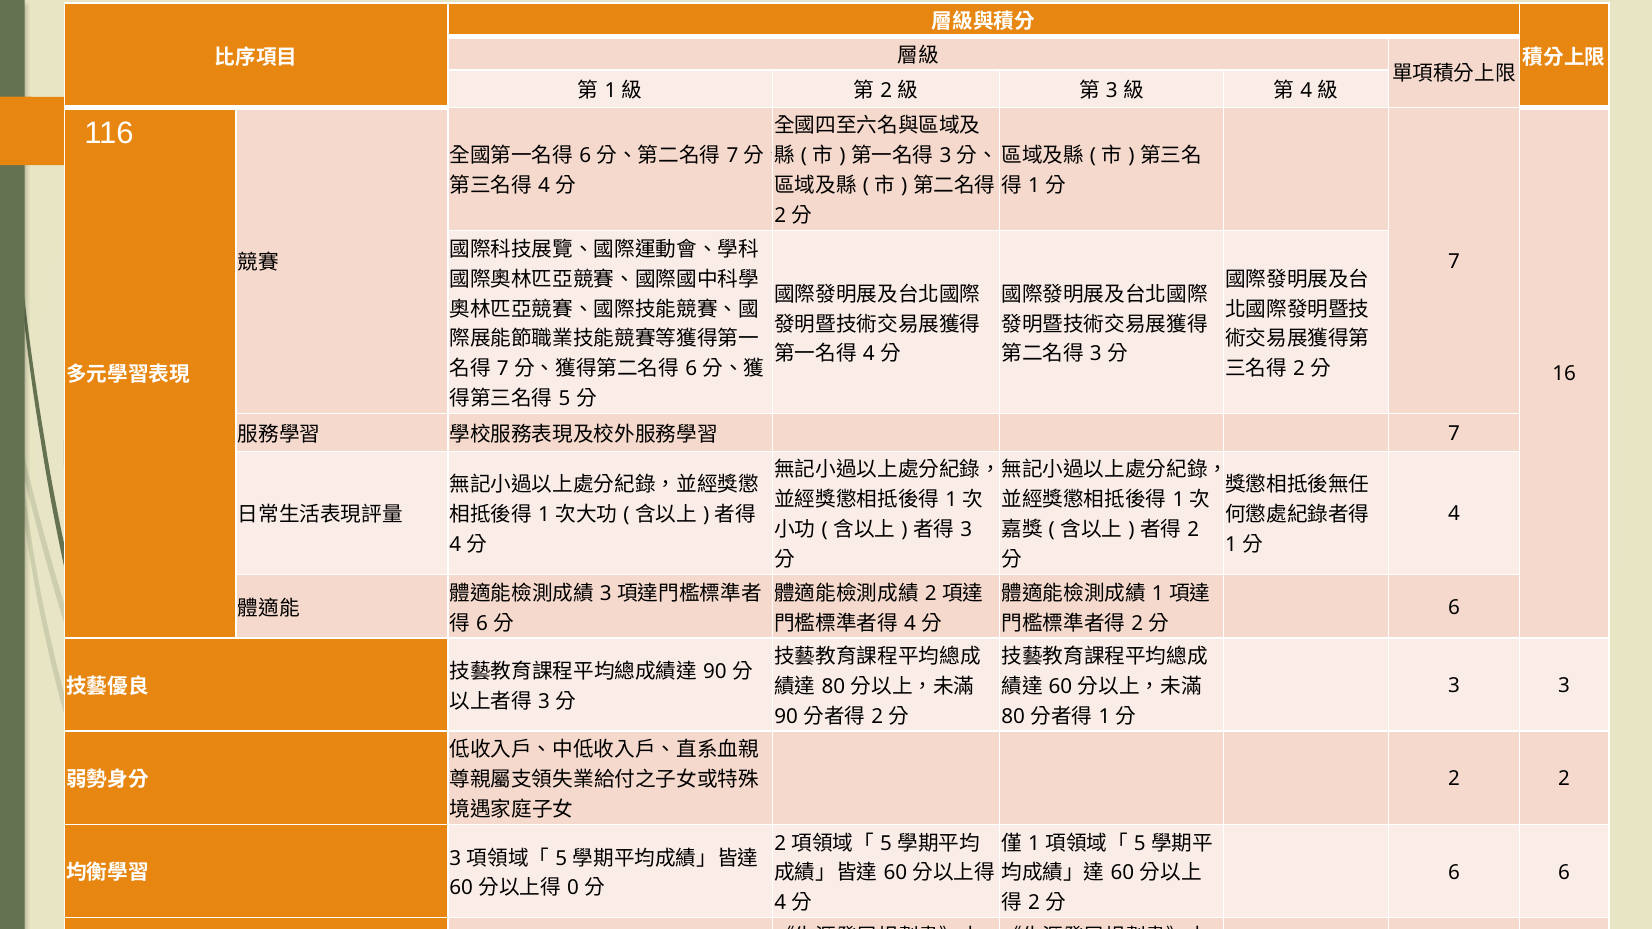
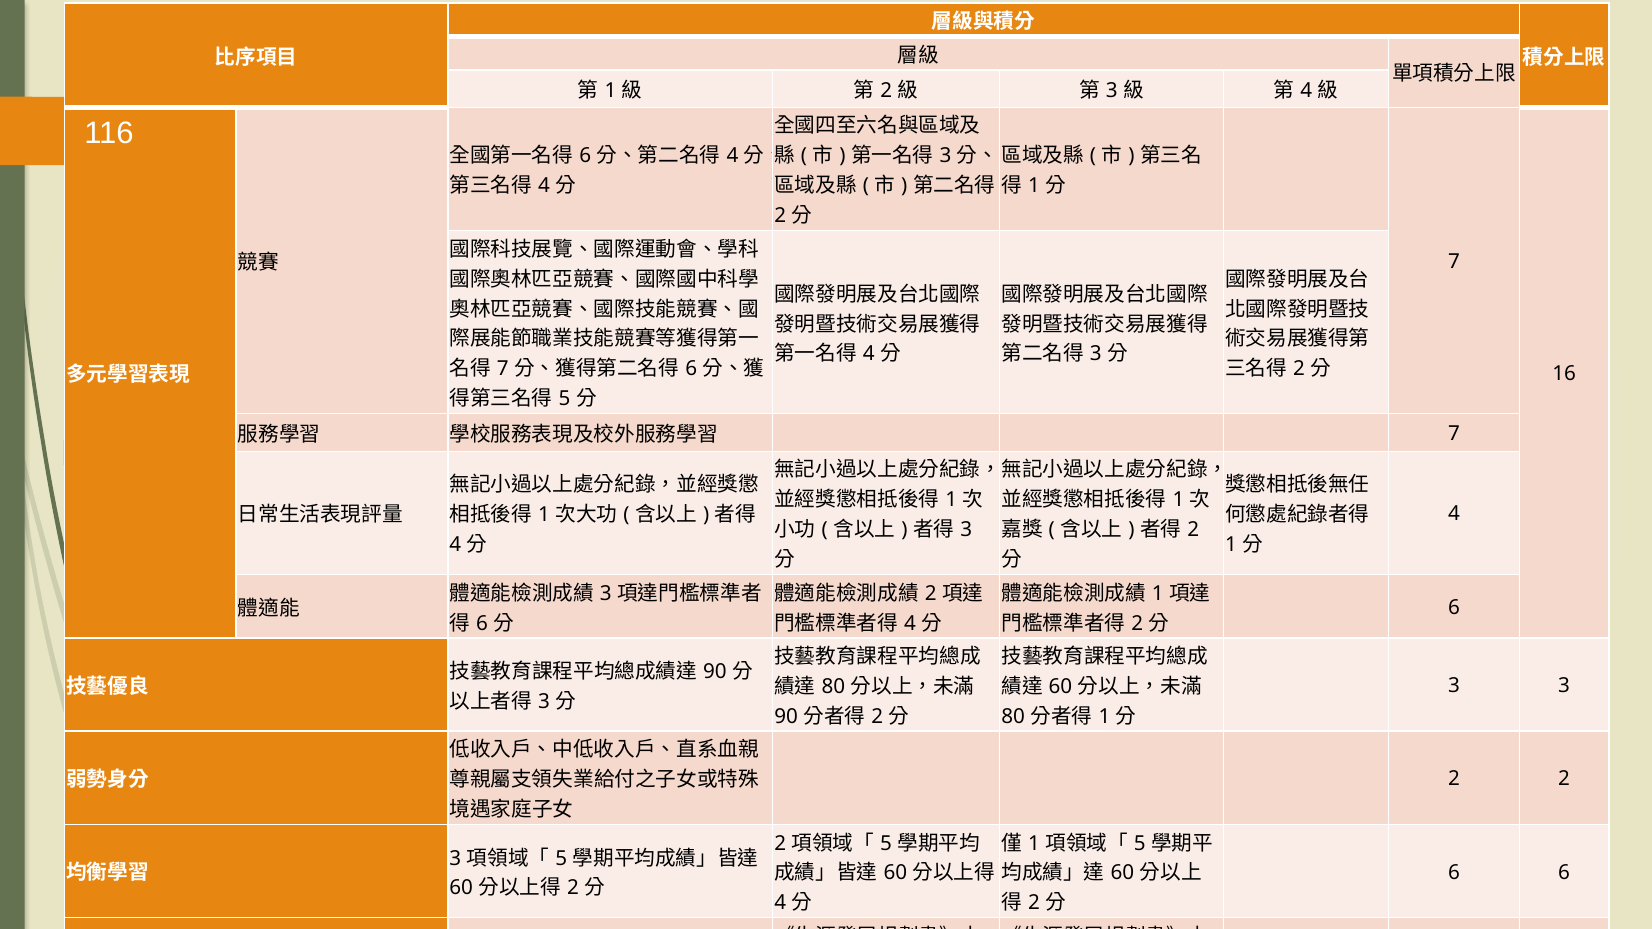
7 at (732, 156): 7 -> 4
0 at (573, 888): 0 -> 2
